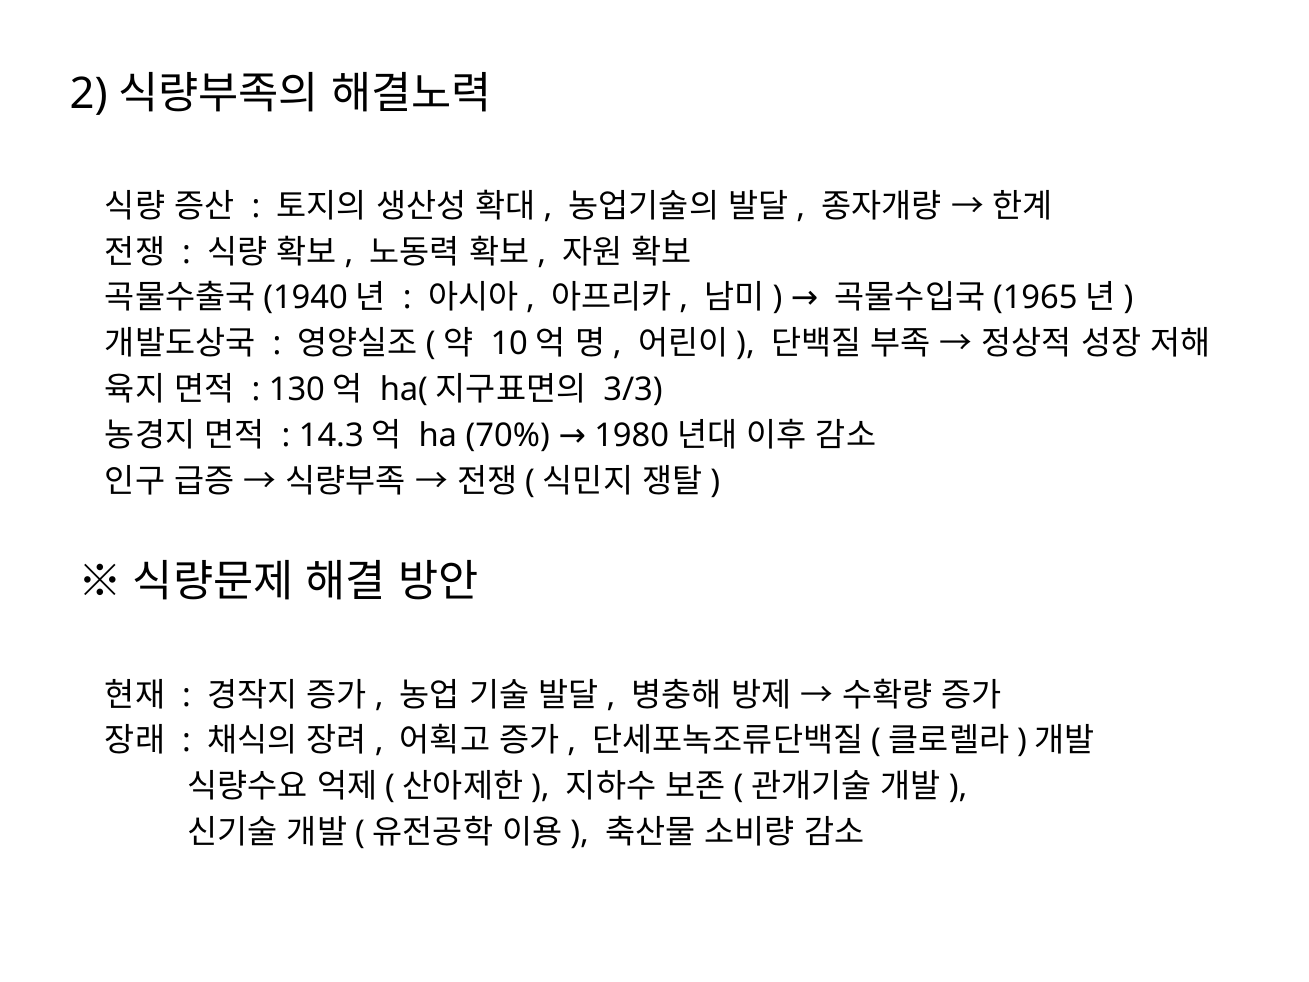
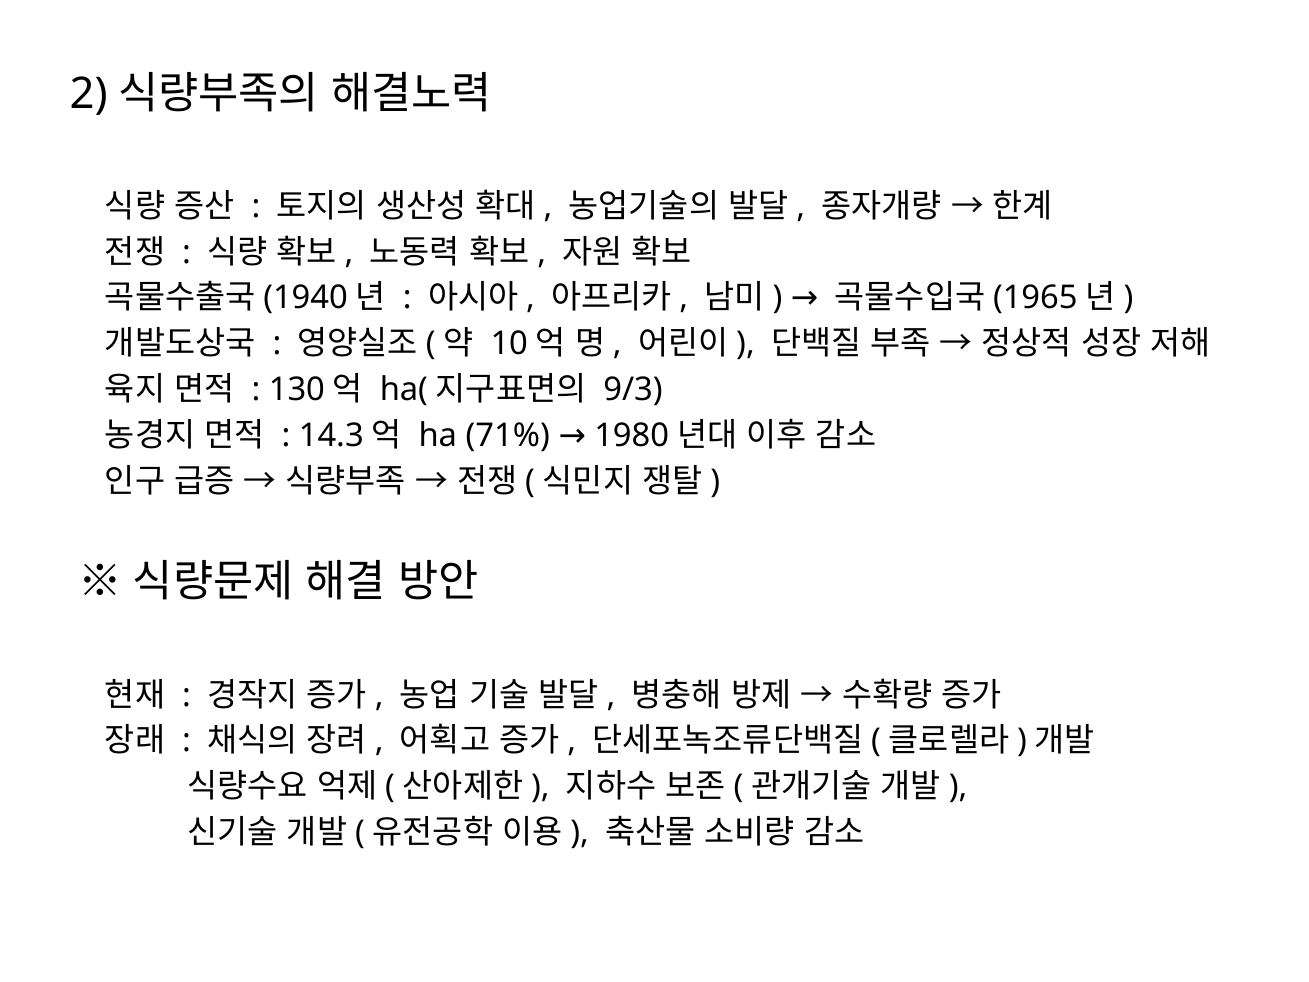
3/3: 3/3 -> 9/3
70%: 70% -> 71%
